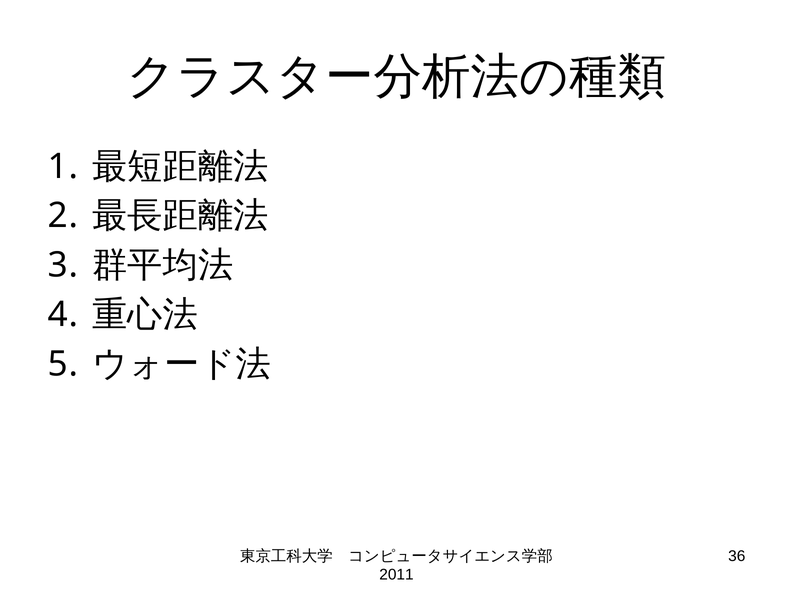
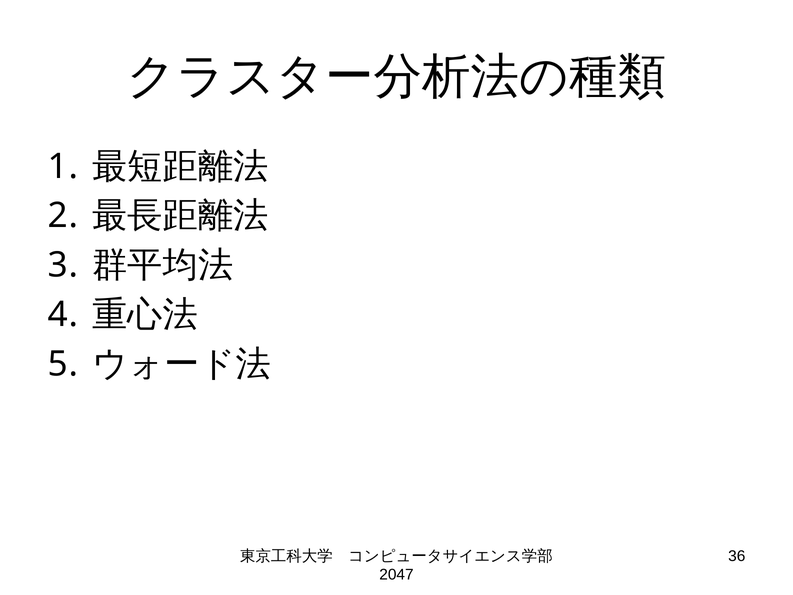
2011: 2011 -> 2047
